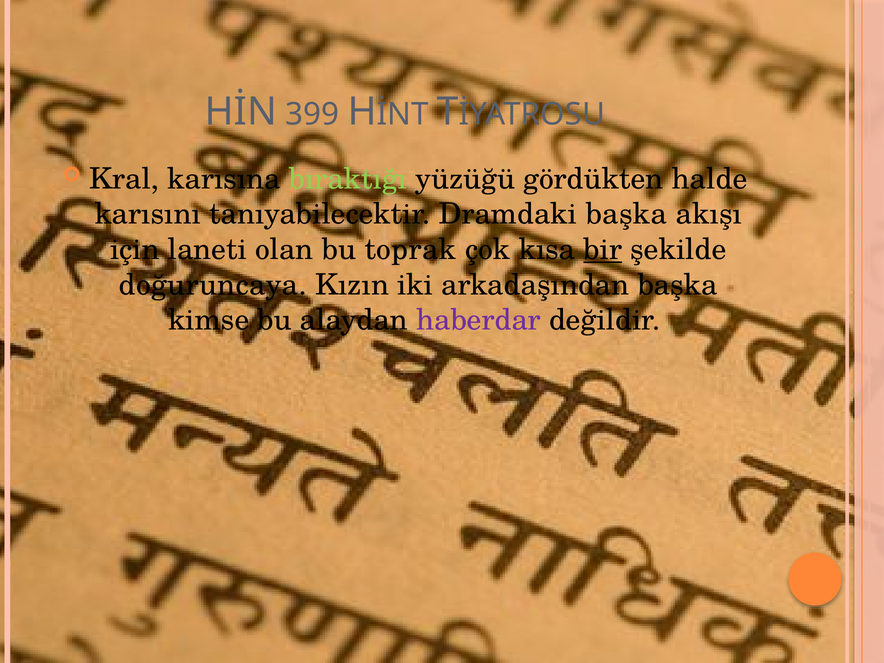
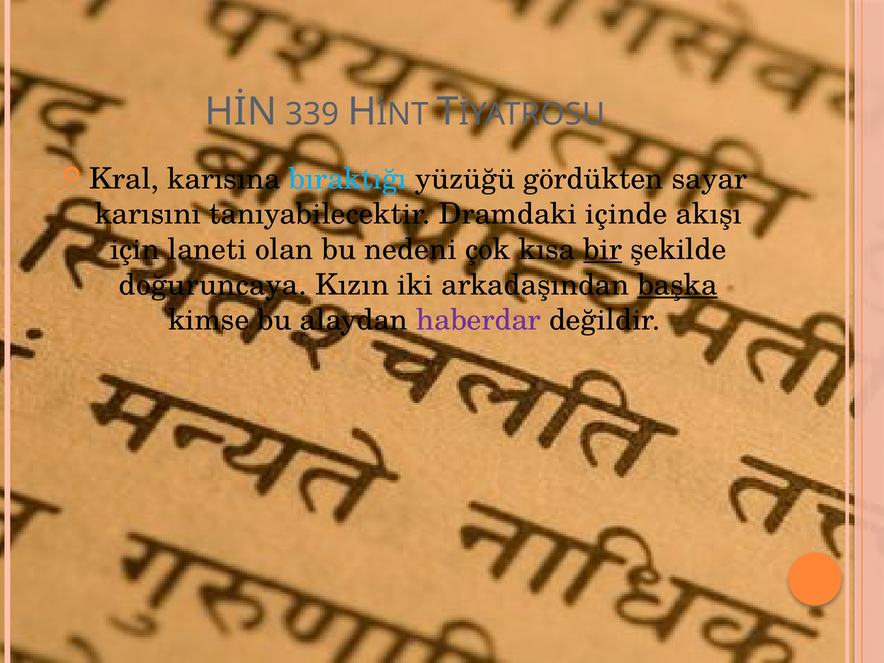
399: 399 -> 339
bıraktığı colour: light green -> light blue
halde: halde -> sayar
Dramdaki başka: başka -> içinde
toprak: toprak -> nedeni
başka at (678, 285) underline: none -> present
